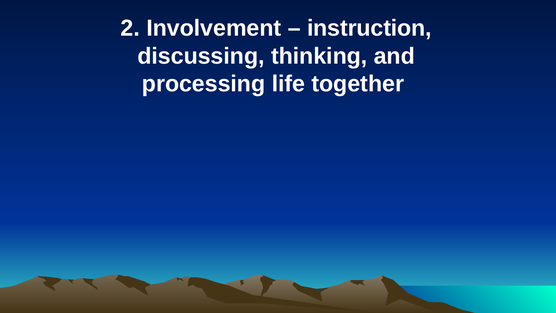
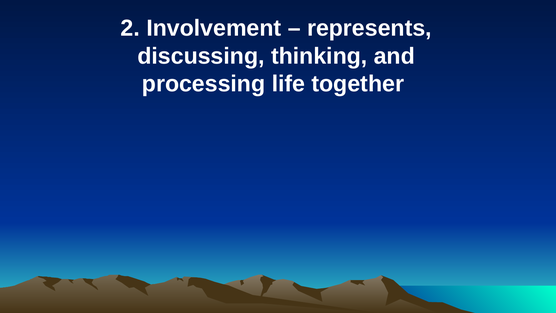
instruction: instruction -> represents
